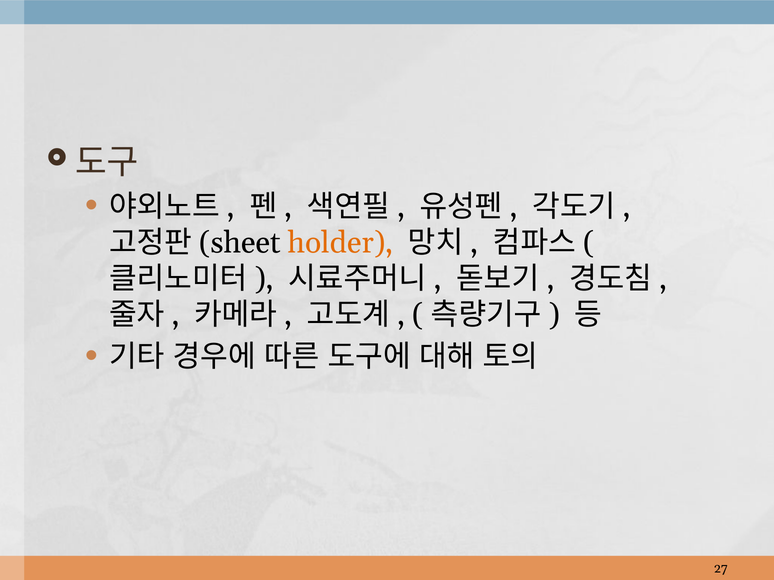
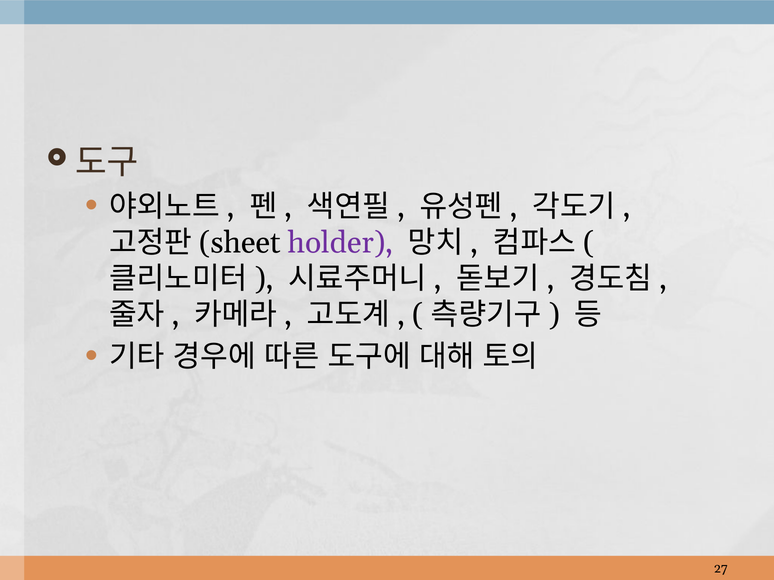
holder colour: orange -> purple
